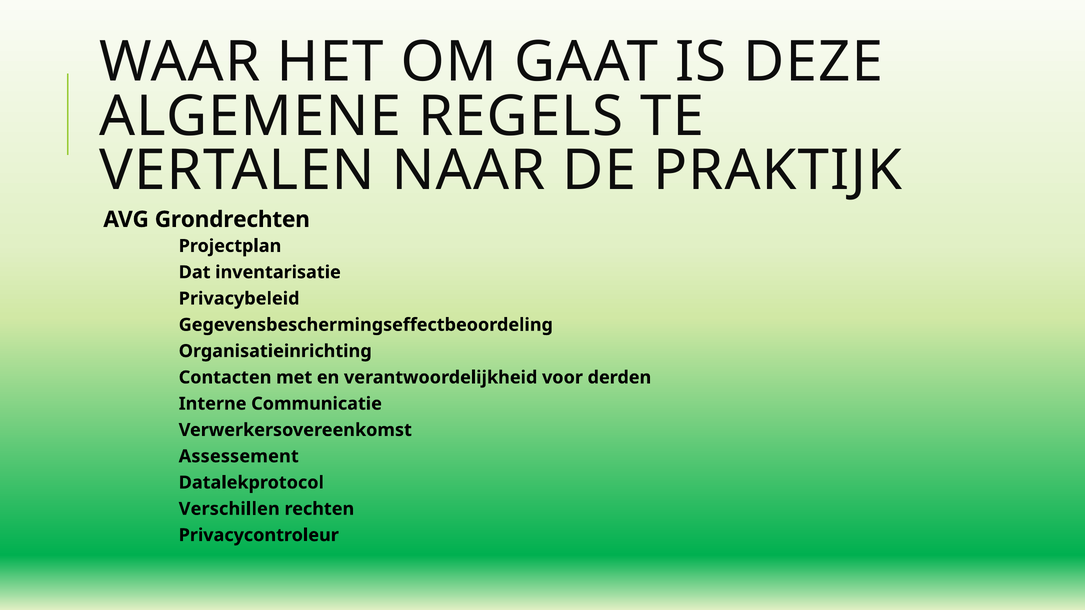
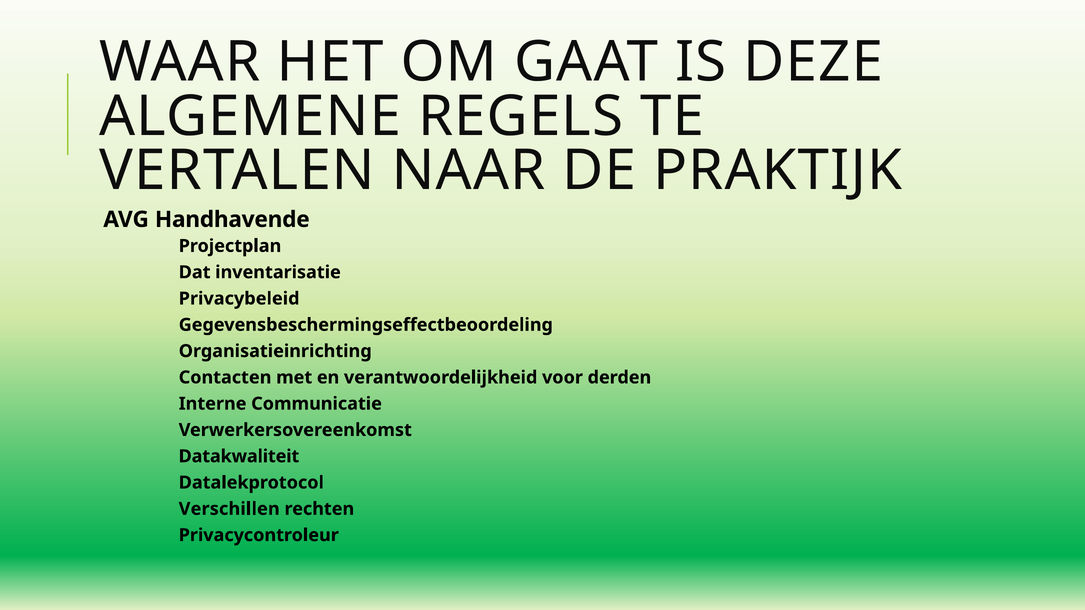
Grondrechten: Grondrechten -> Handhavende
Assessement: Assessement -> Datakwaliteit
